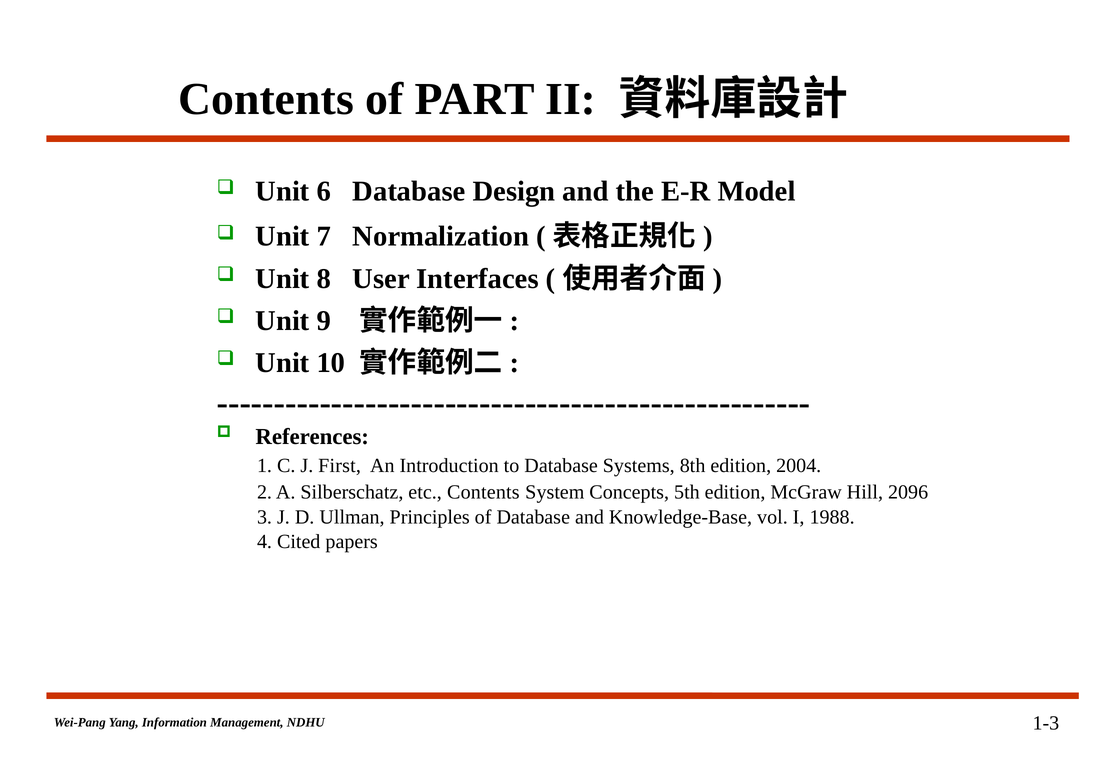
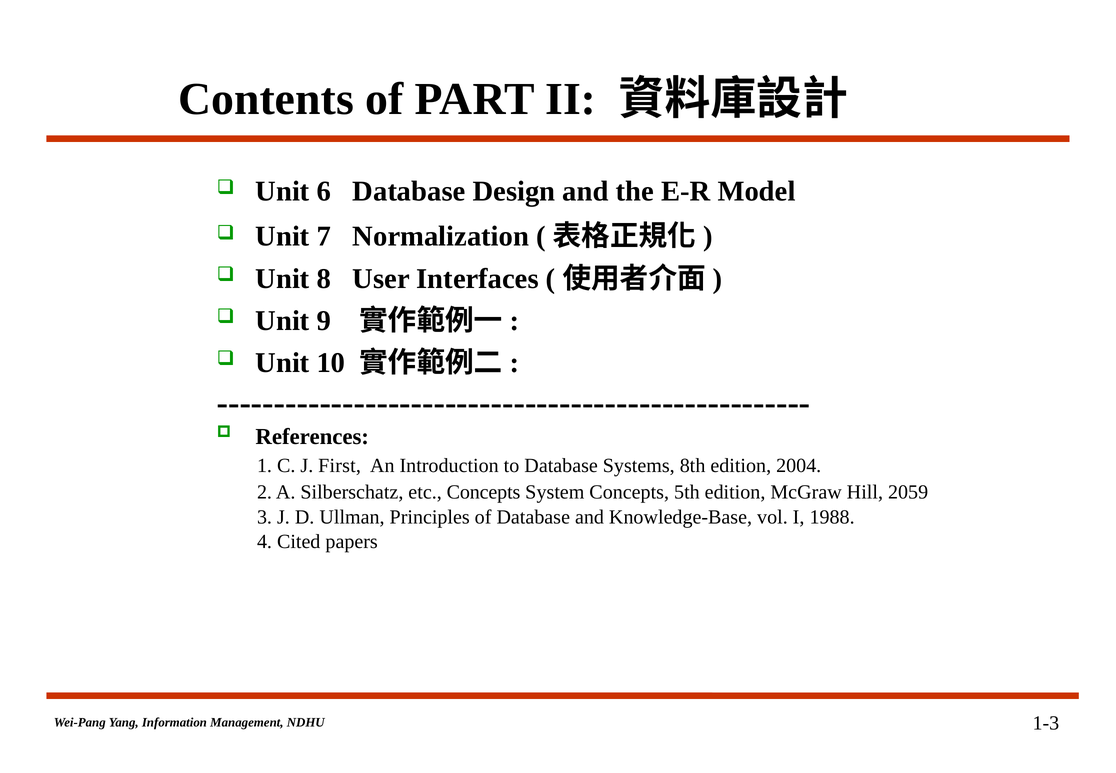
etc Contents: Contents -> Concepts
2096: 2096 -> 2059
